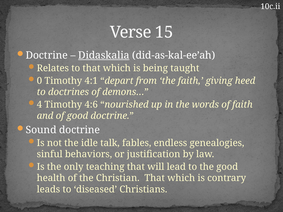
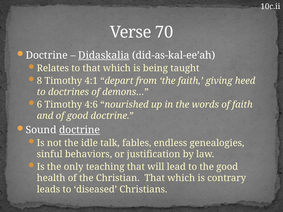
15: 15 -> 70
0: 0 -> 8
4: 4 -> 6
doctrine at (80, 130) underline: none -> present
